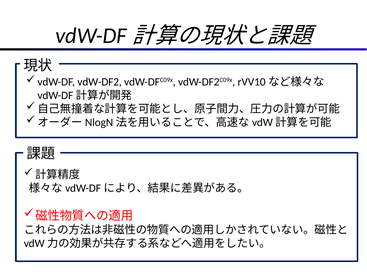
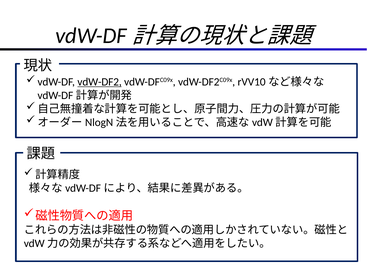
vdW-DF2 underline: none -> present
